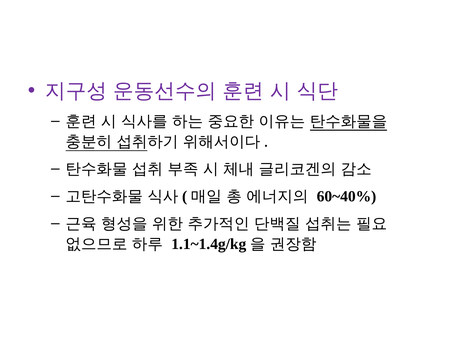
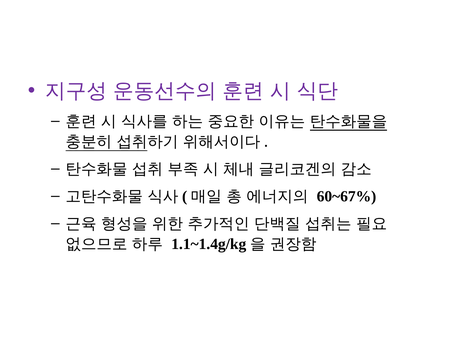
60~40%: 60~40% -> 60~67%
